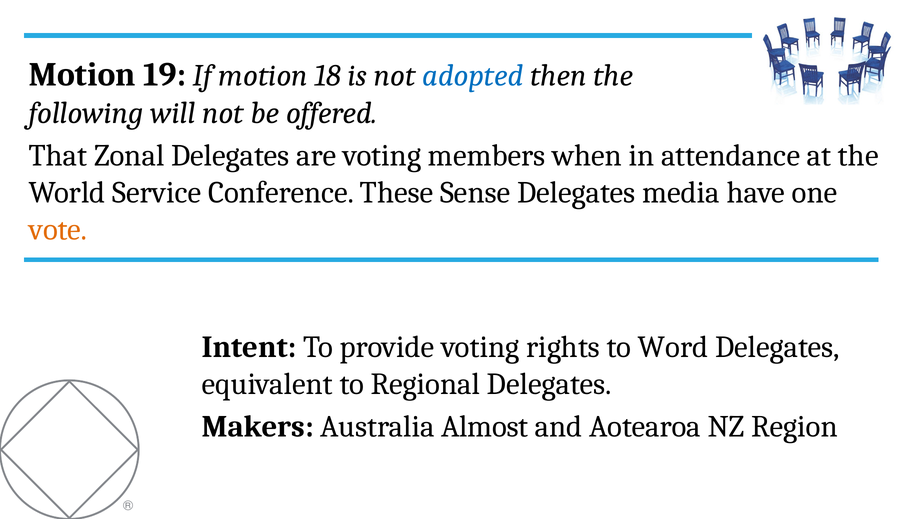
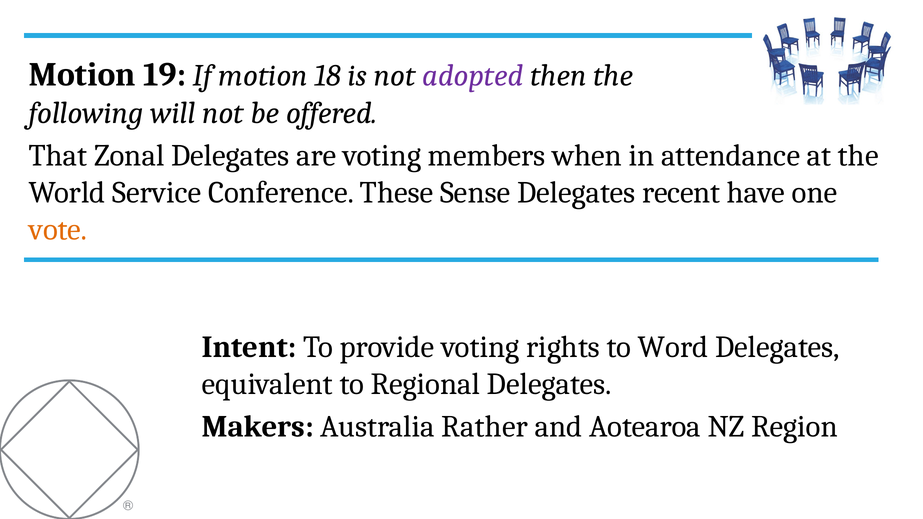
adopted colour: blue -> purple
media: media -> recent
Almost: Almost -> Rather
